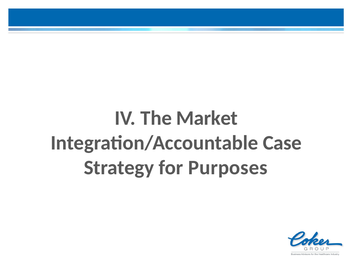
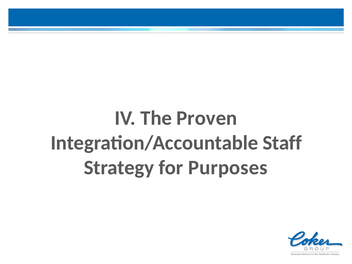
Market: Market -> Proven
Case: Case -> Staff
